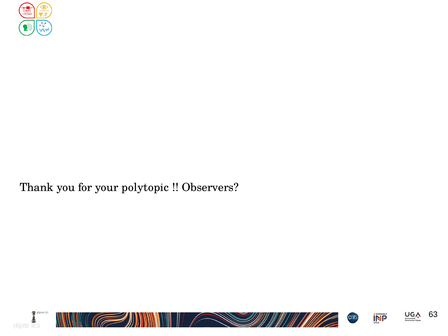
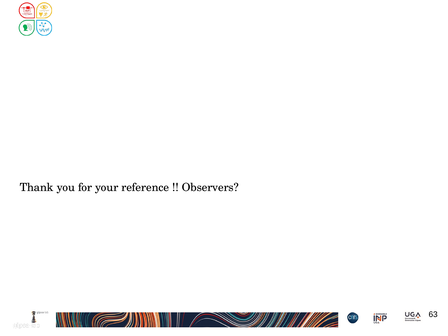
polytopic: polytopic -> reference
